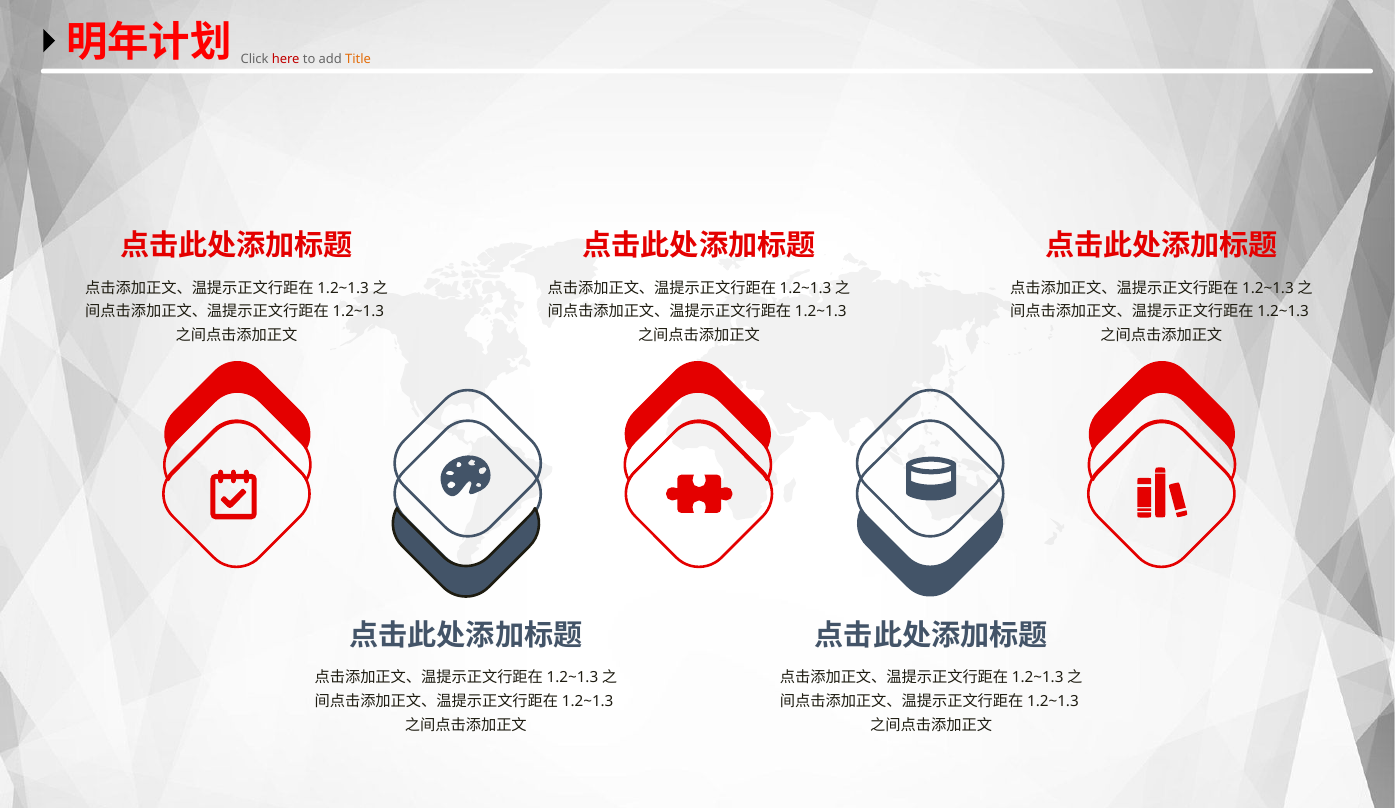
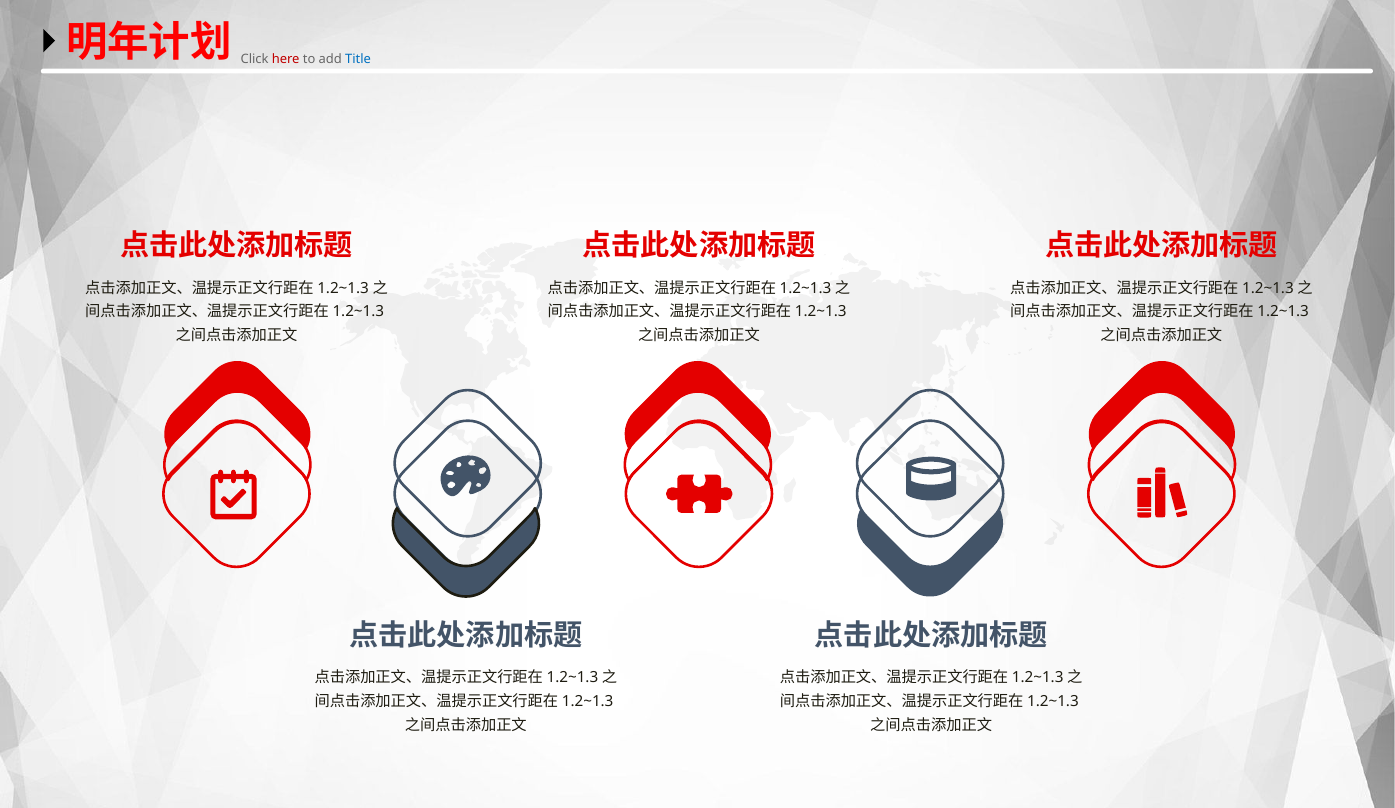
Title colour: orange -> blue
